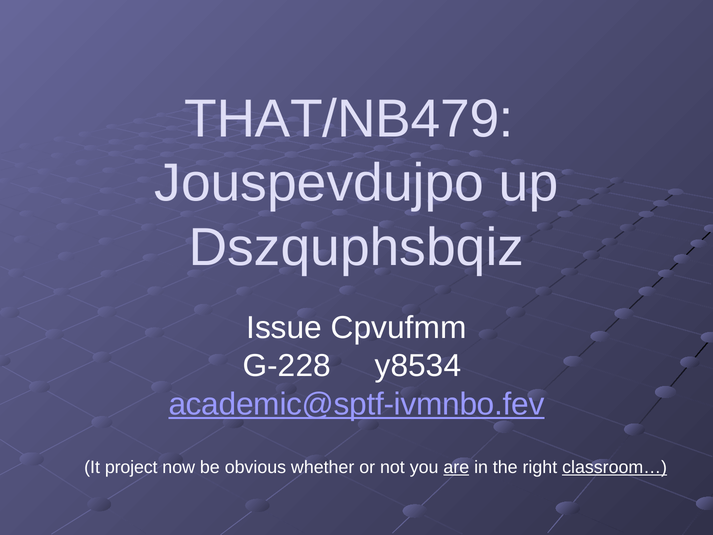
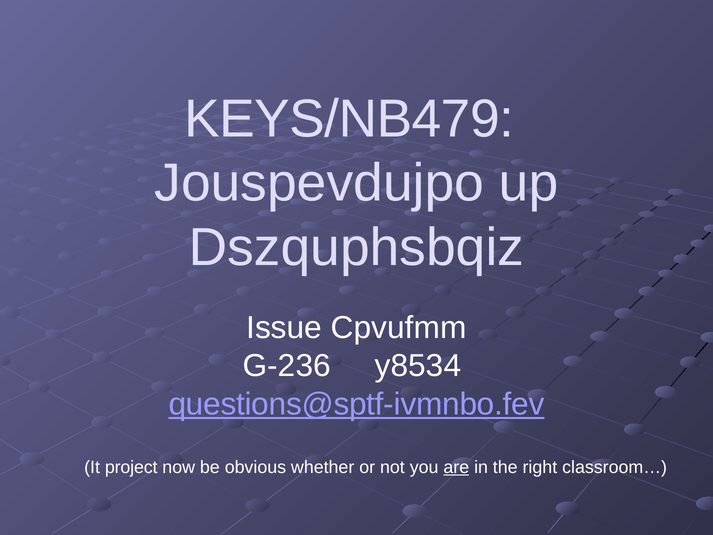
THAT/NB479: THAT/NB479 -> KEYS/NB479
G-228: G-228 -> G-236
academic@sptf-ivmnbo.fev: academic@sptf-ivmnbo.fev -> questions@sptf-ivmnbo.fev
classroom… underline: present -> none
